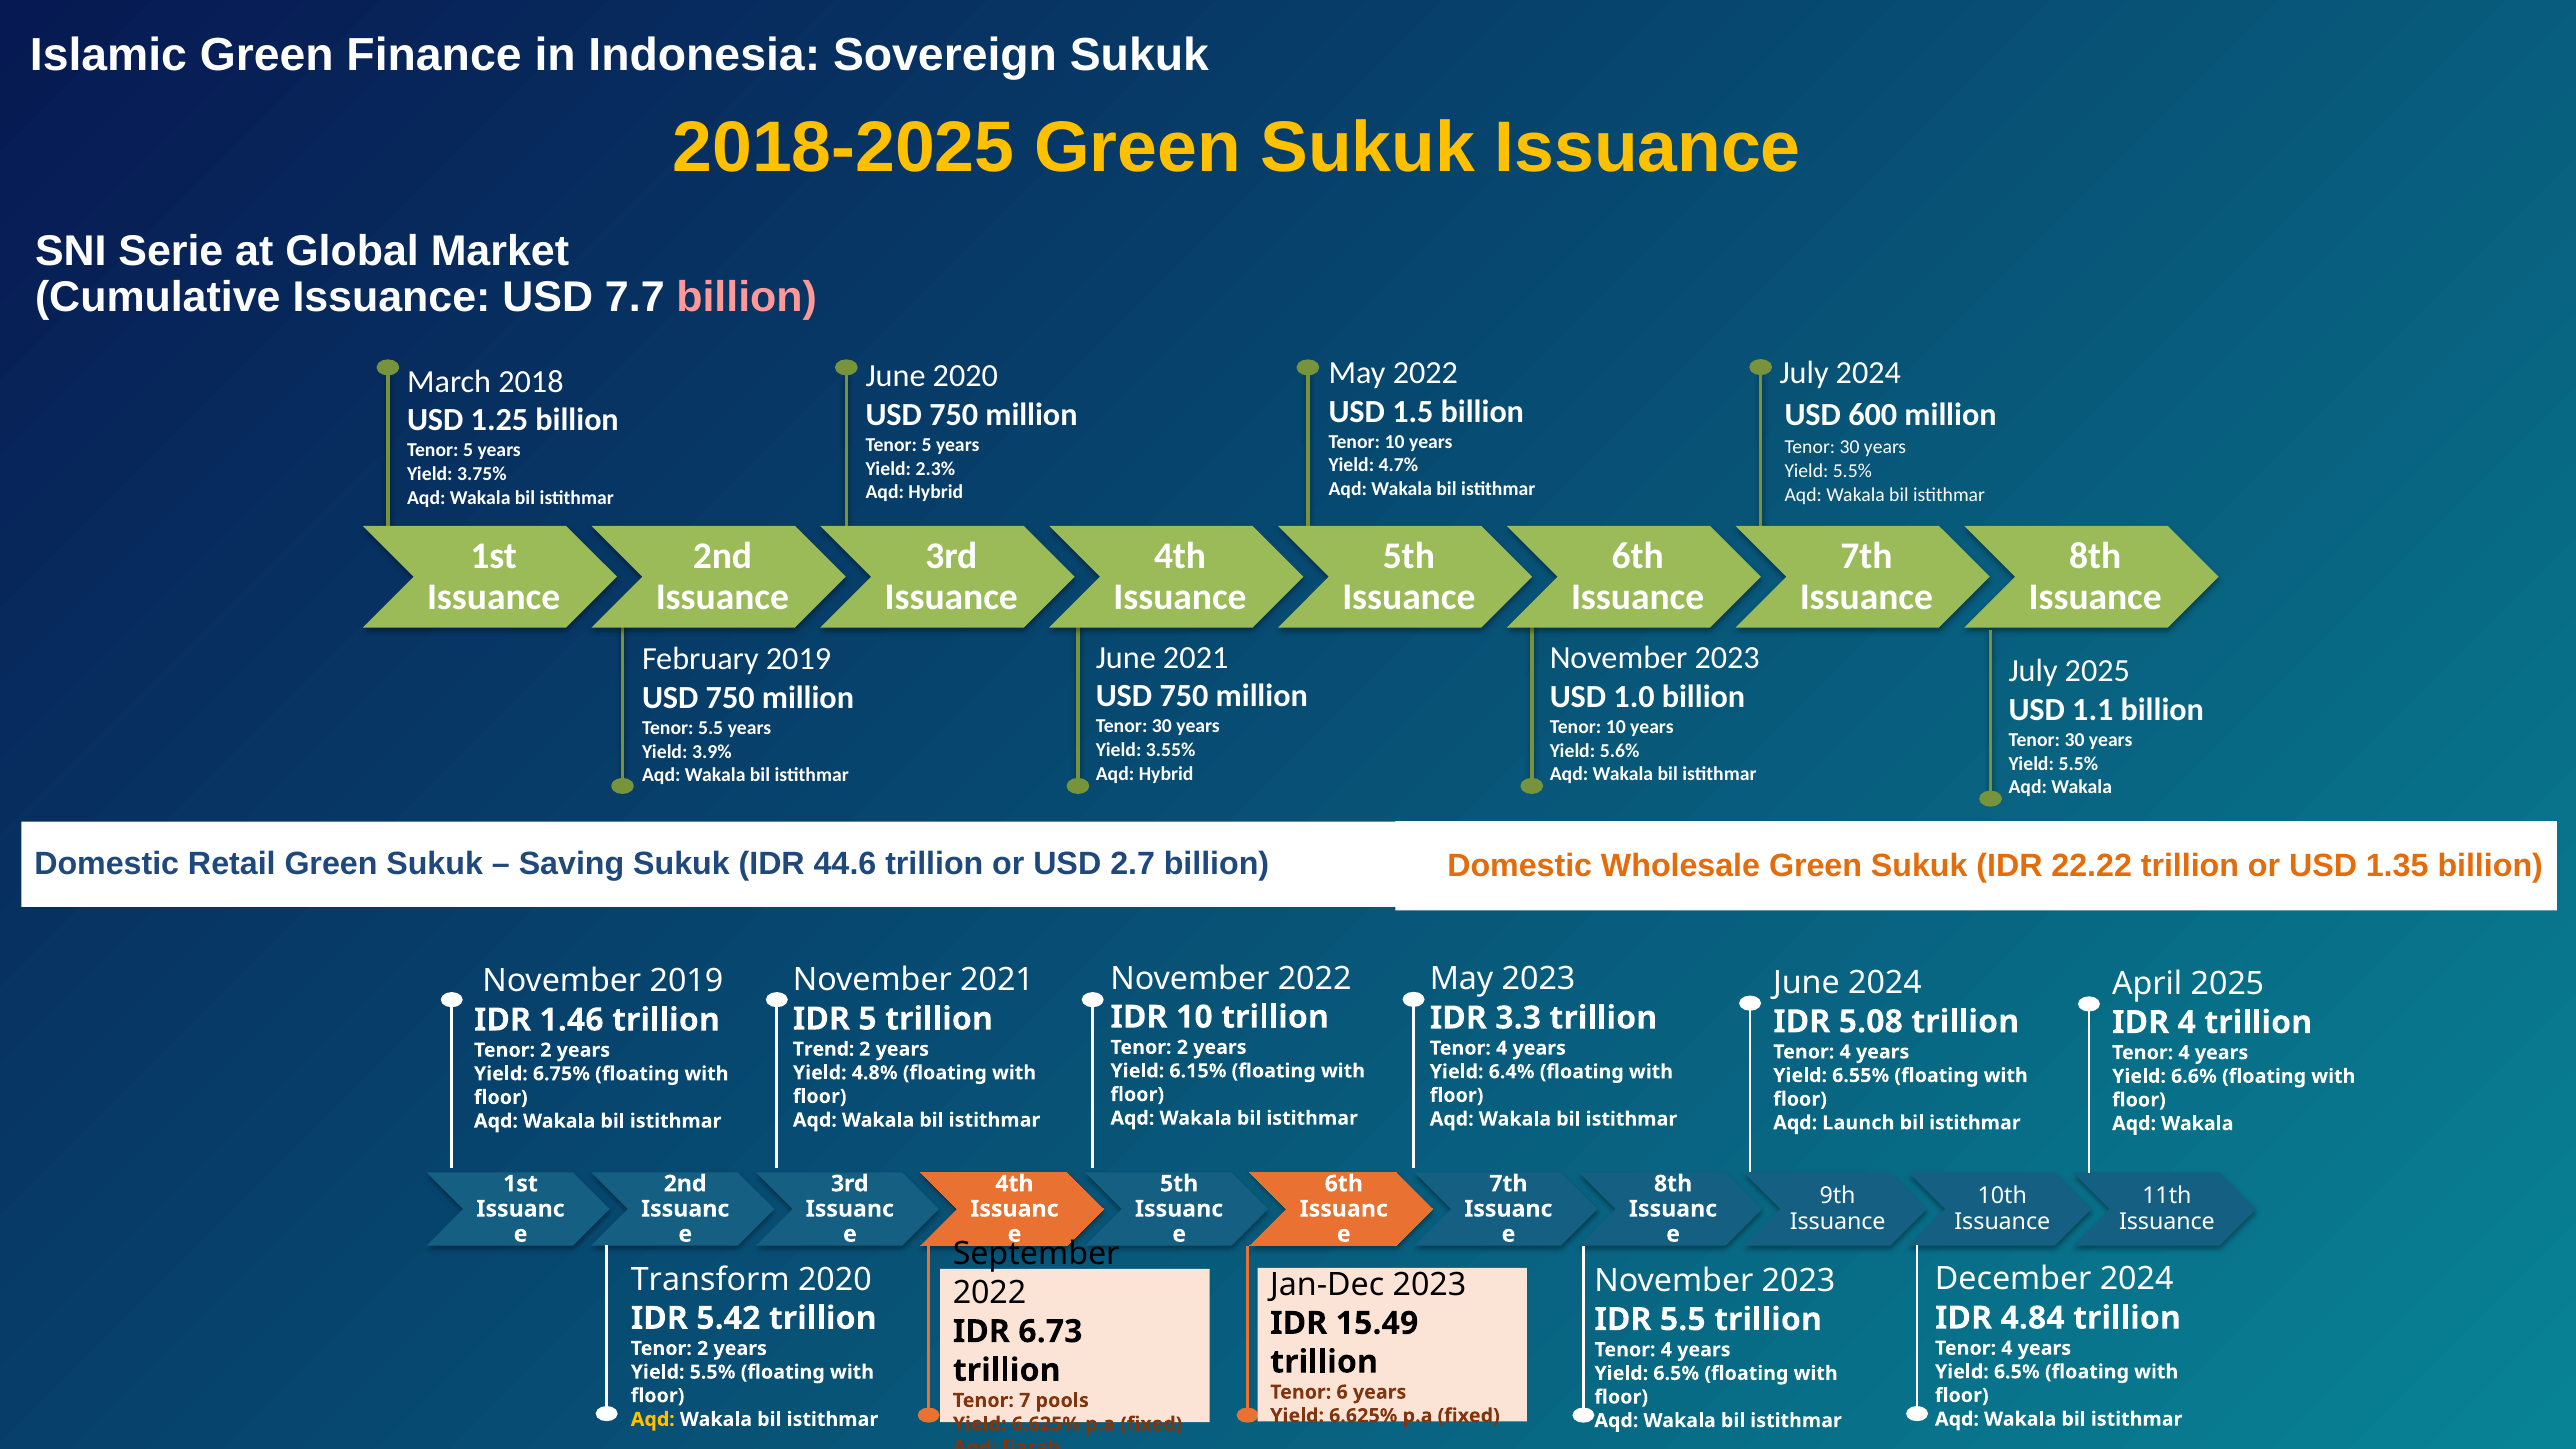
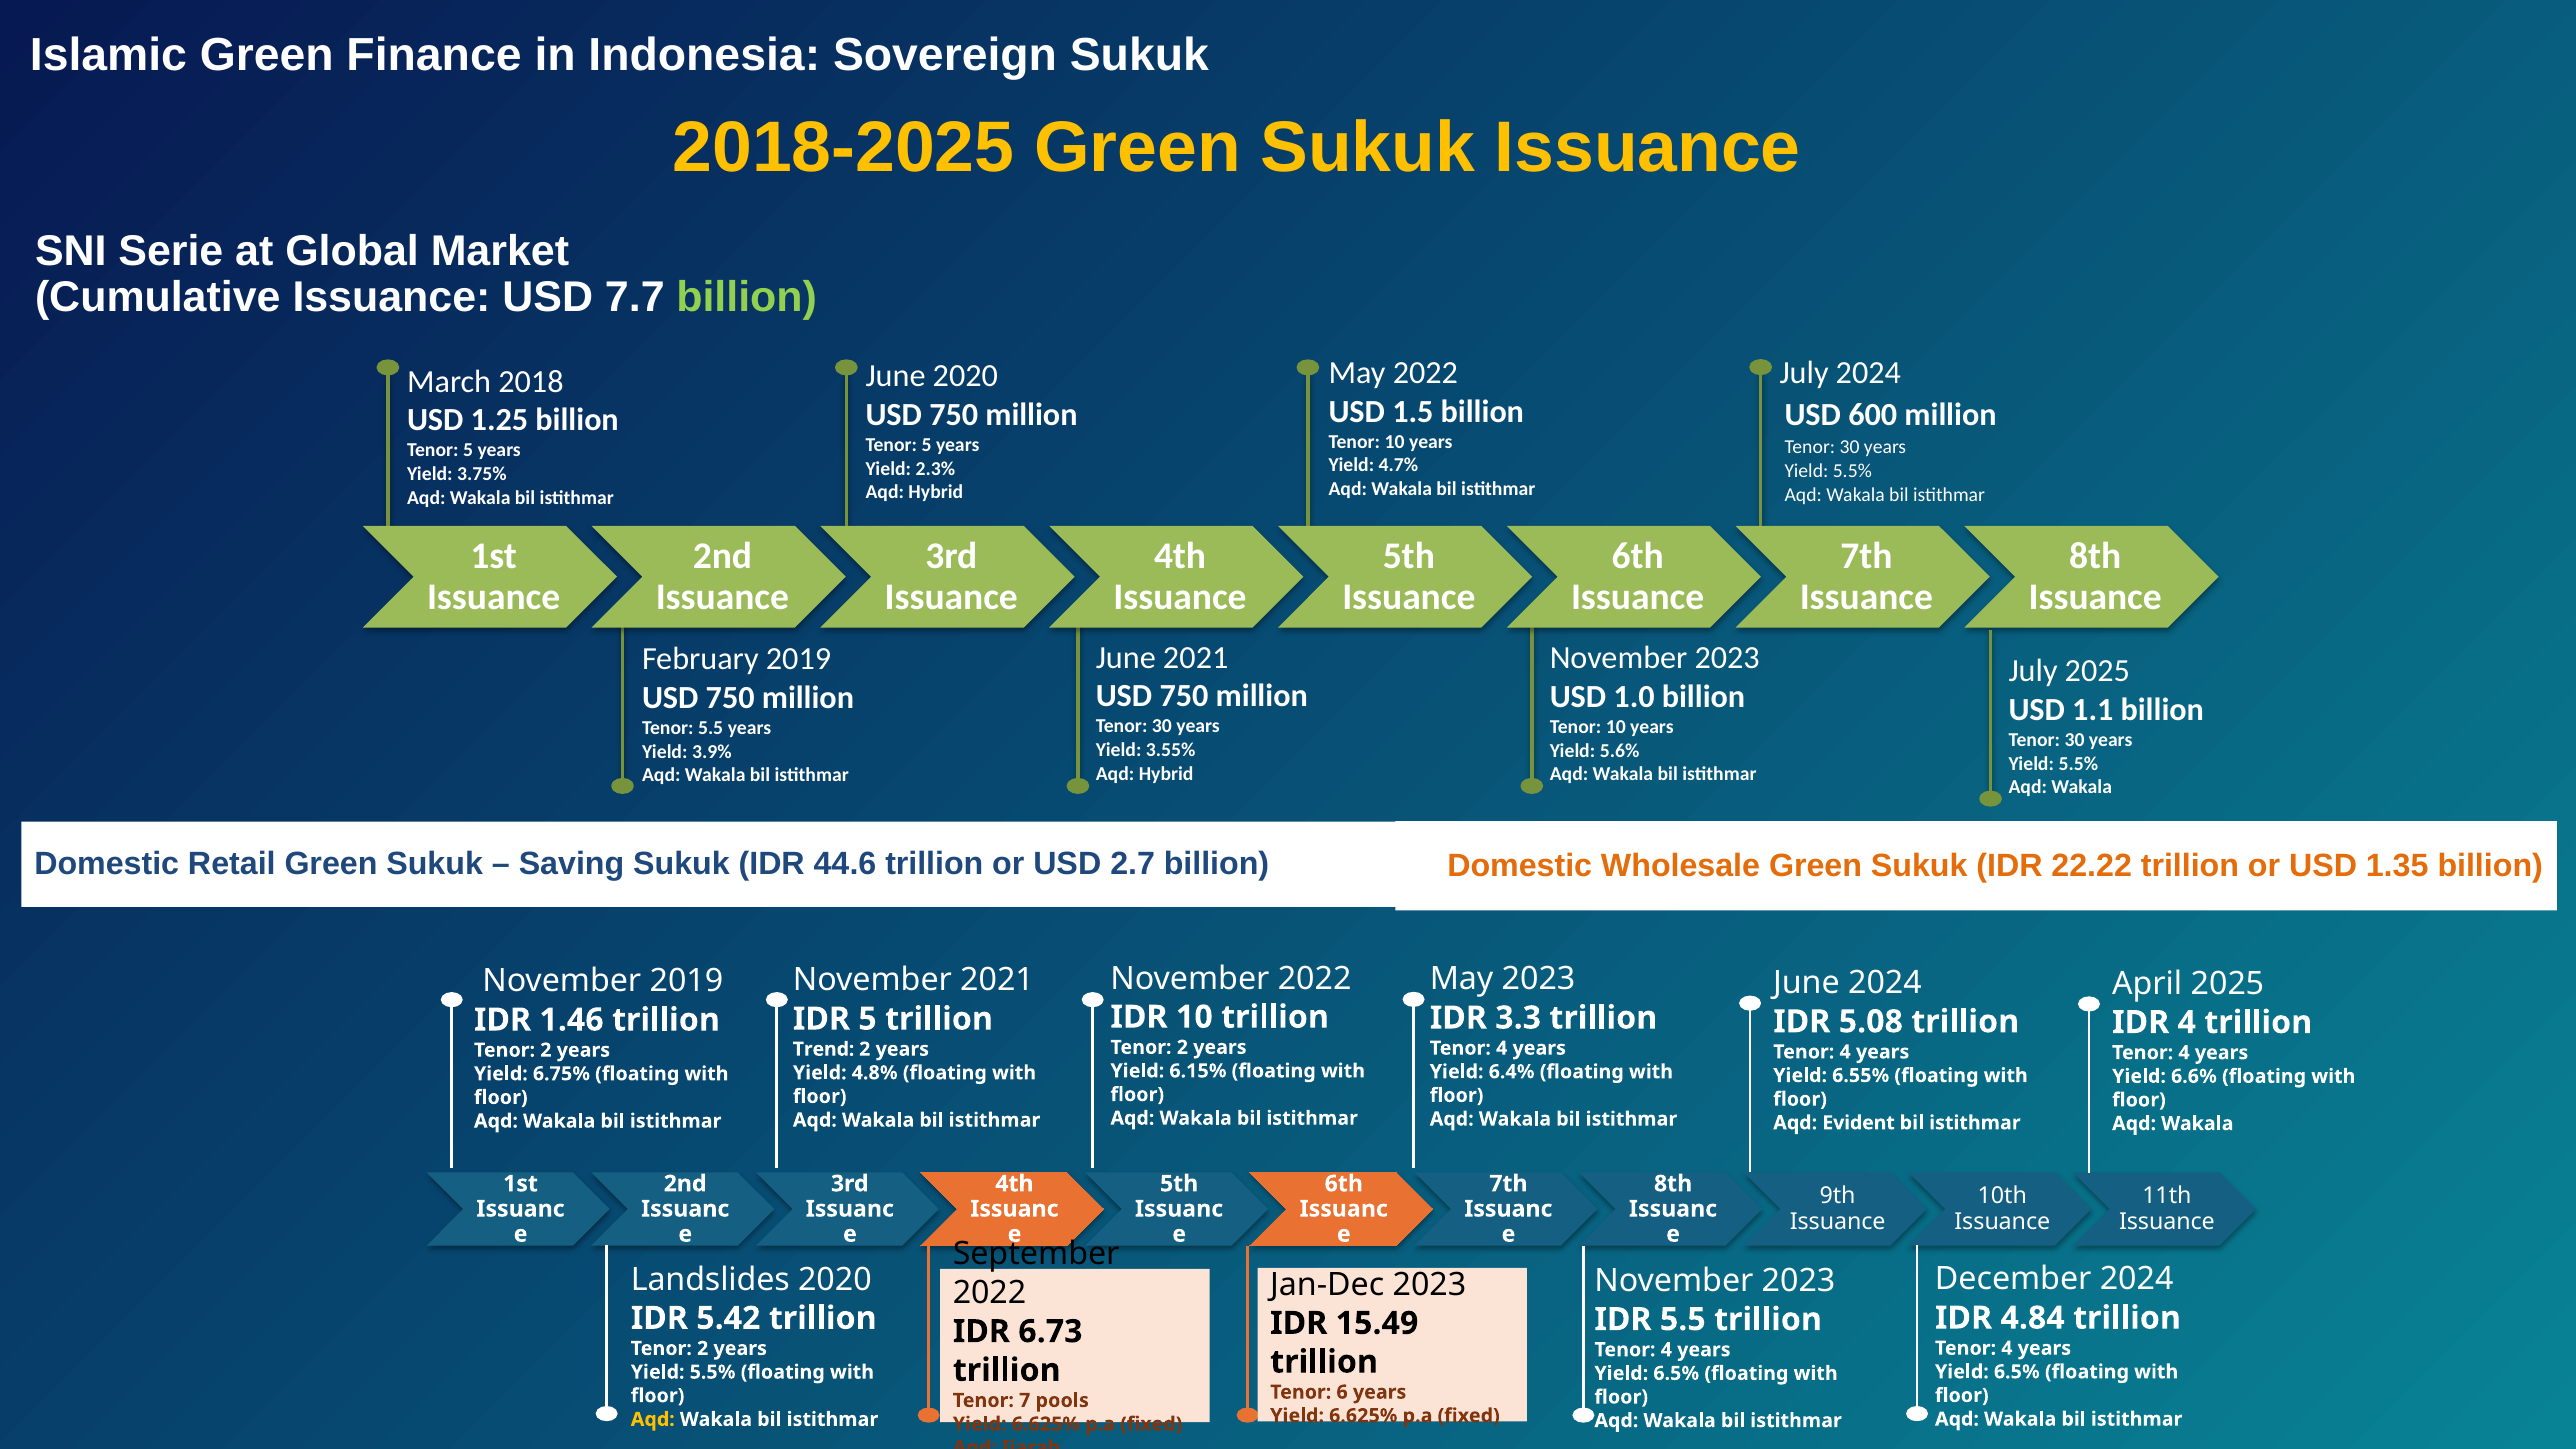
billion at (747, 297) colour: pink -> light green
Launch: Launch -> Evident
Transform: Transform -> Landslides
